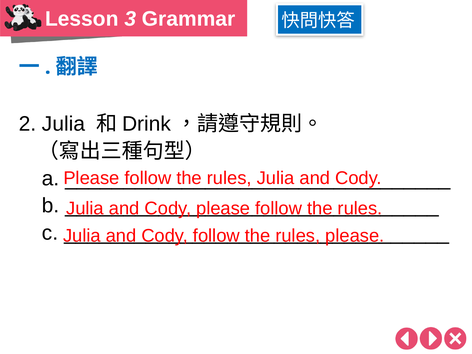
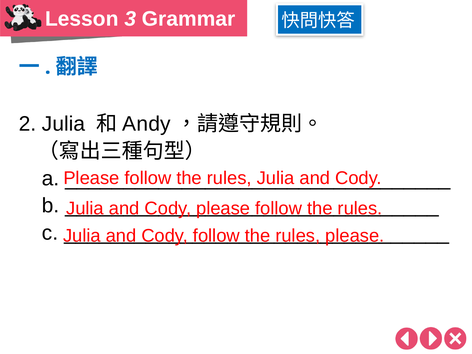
Drink: Drink -> Andy
